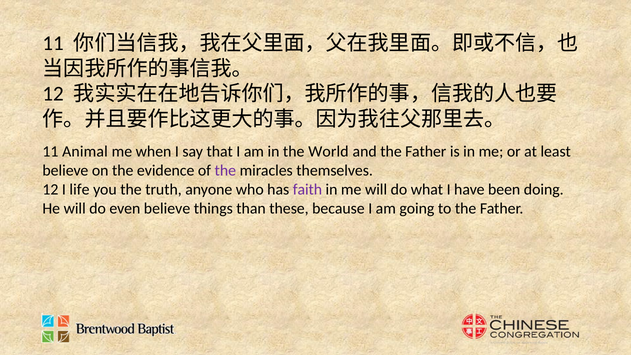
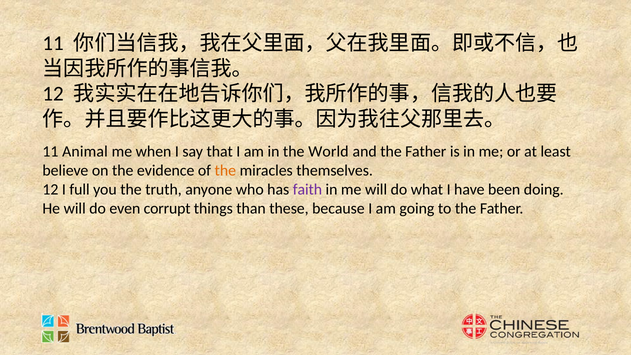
the at (225, 170) colour: purple -> orange
life: life -> full
even believe: believe -> corrupt
